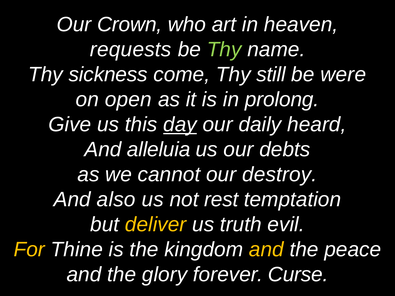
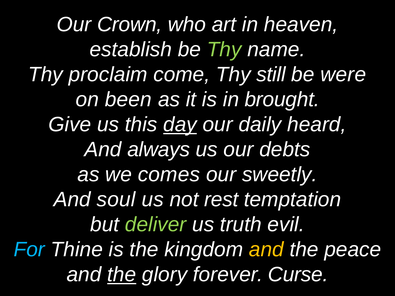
requests: requests -> establish
sickness: sickness -> proclaim
open: open -> been
prolong: prolong -> brought
alleluia: alleluia -> always
cannot: cannot -> comes
destroy: destroy -> sweetly
also: also -> soul
deliver colour: yellow -> light green
For colour: yellow -> light blue
the at (122, 275) underline: none -> present
